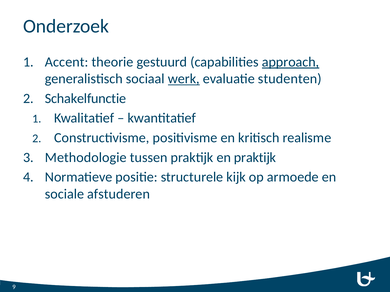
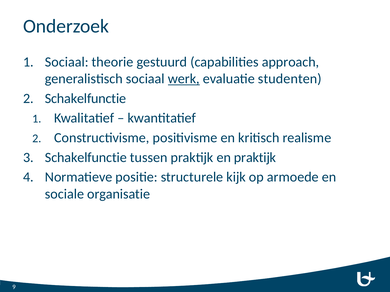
Accent at (67, 62): Accent -> Sociaal
approach underline: present -> none
Methodologie at (86, 158): Methodologie -> Schakelfunctie
afstuderen: afstuderen -> organisatie
